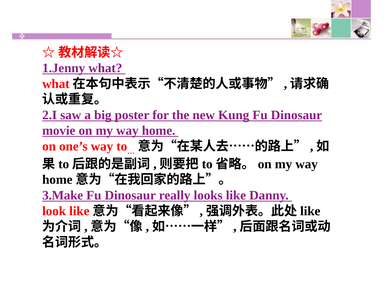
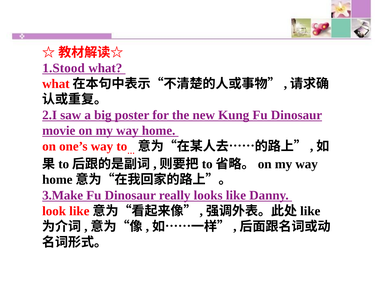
1.Jenny: 1.Jenny -> 1.Stood
